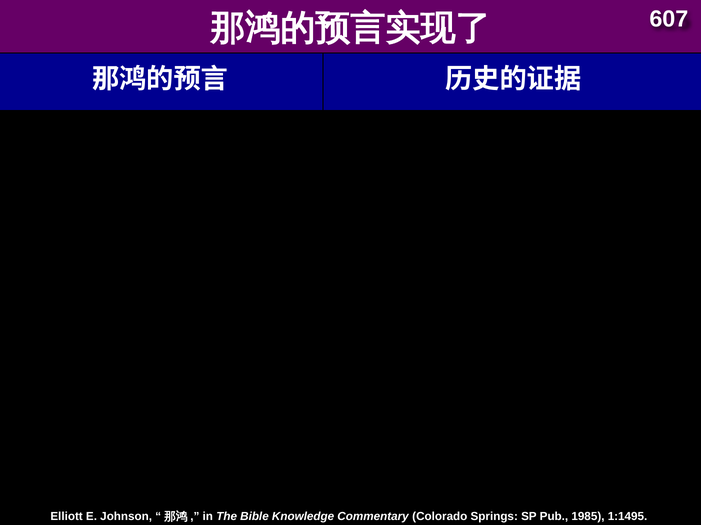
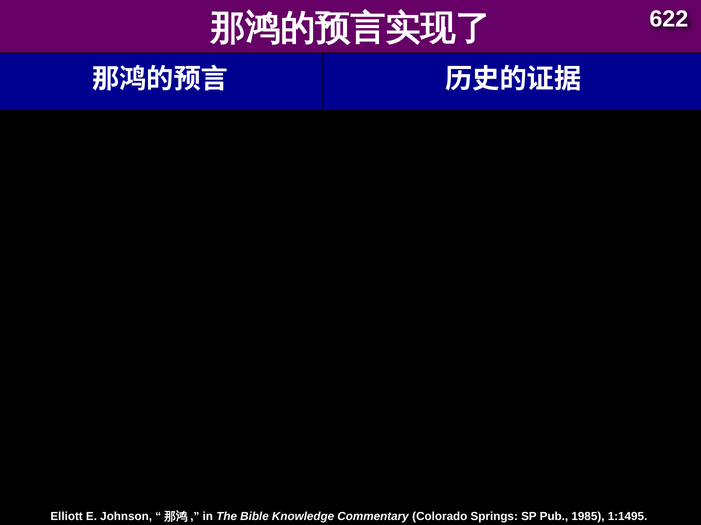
607: 607 -> 622
